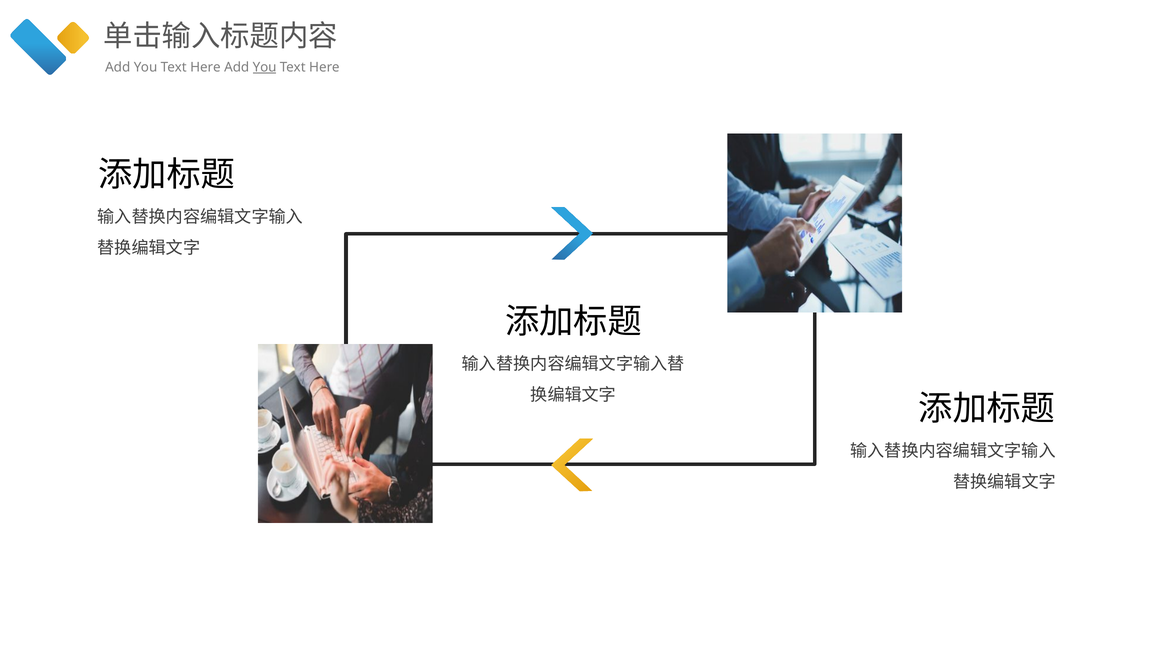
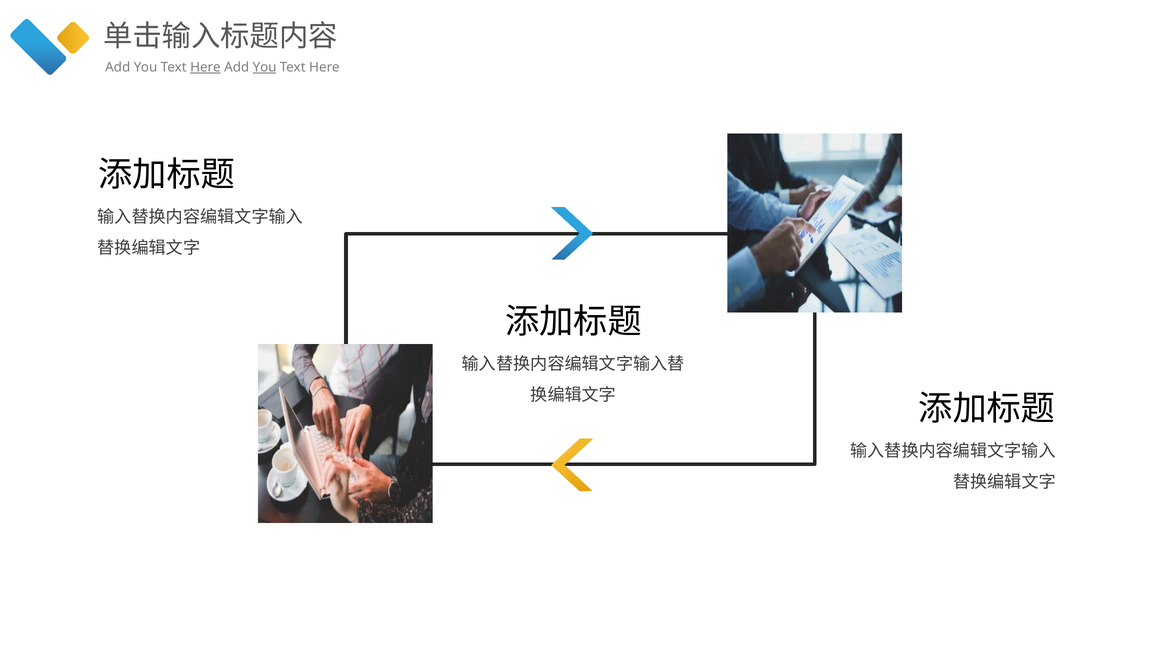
Here at (205, 67) underline: none -> present
